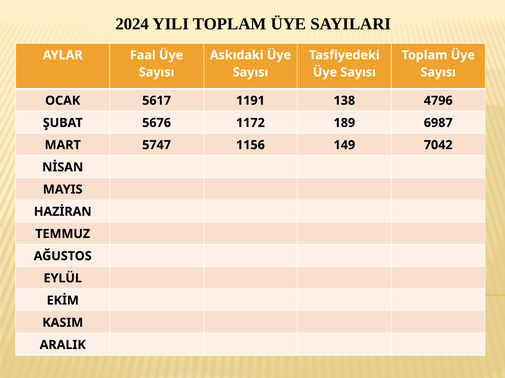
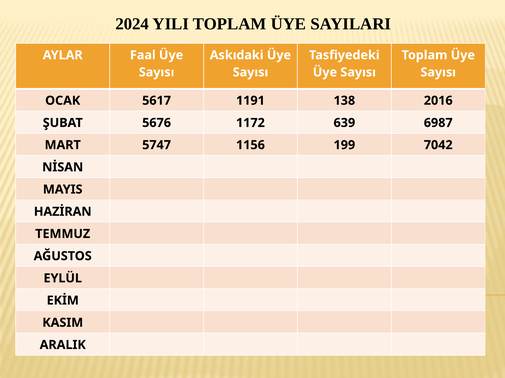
4796: 4796 -> 2016
189: 189 -> 639
149: 149 -> 199
